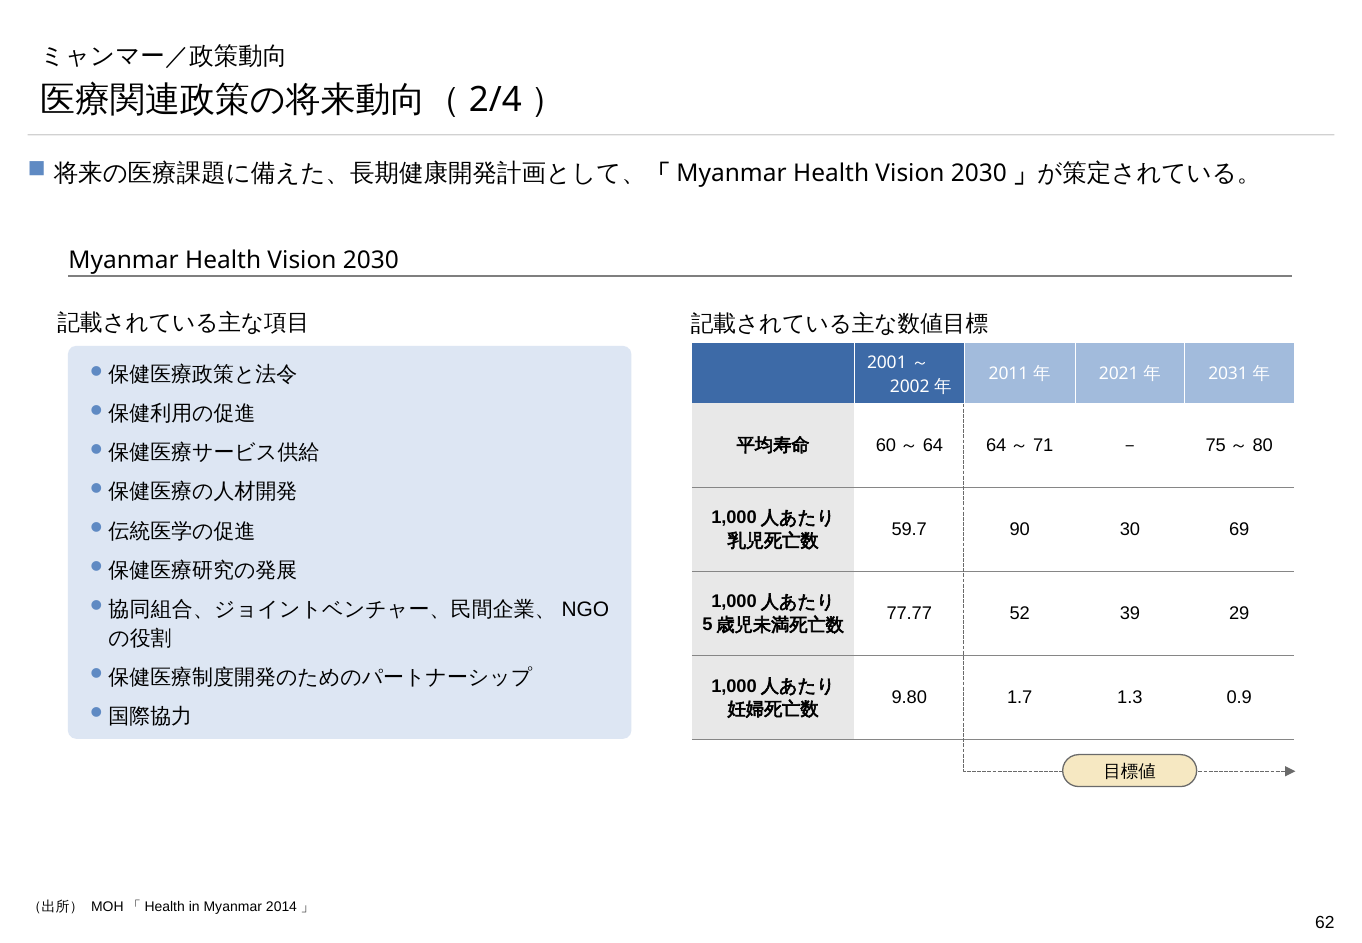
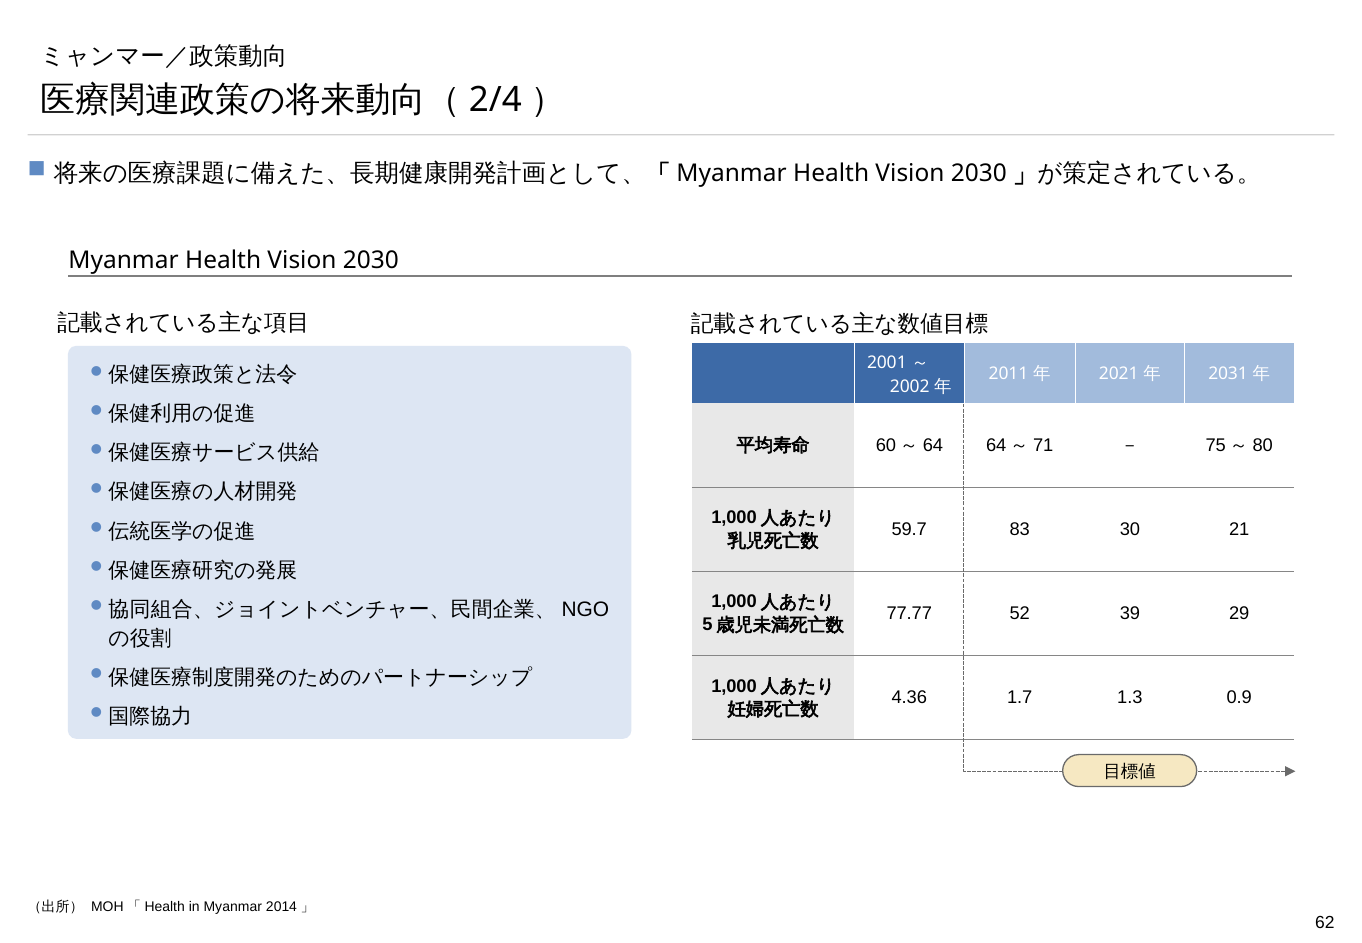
90: 90 -> 83
69: 69 -> 21
9.80: 9.80 -> 4.36
